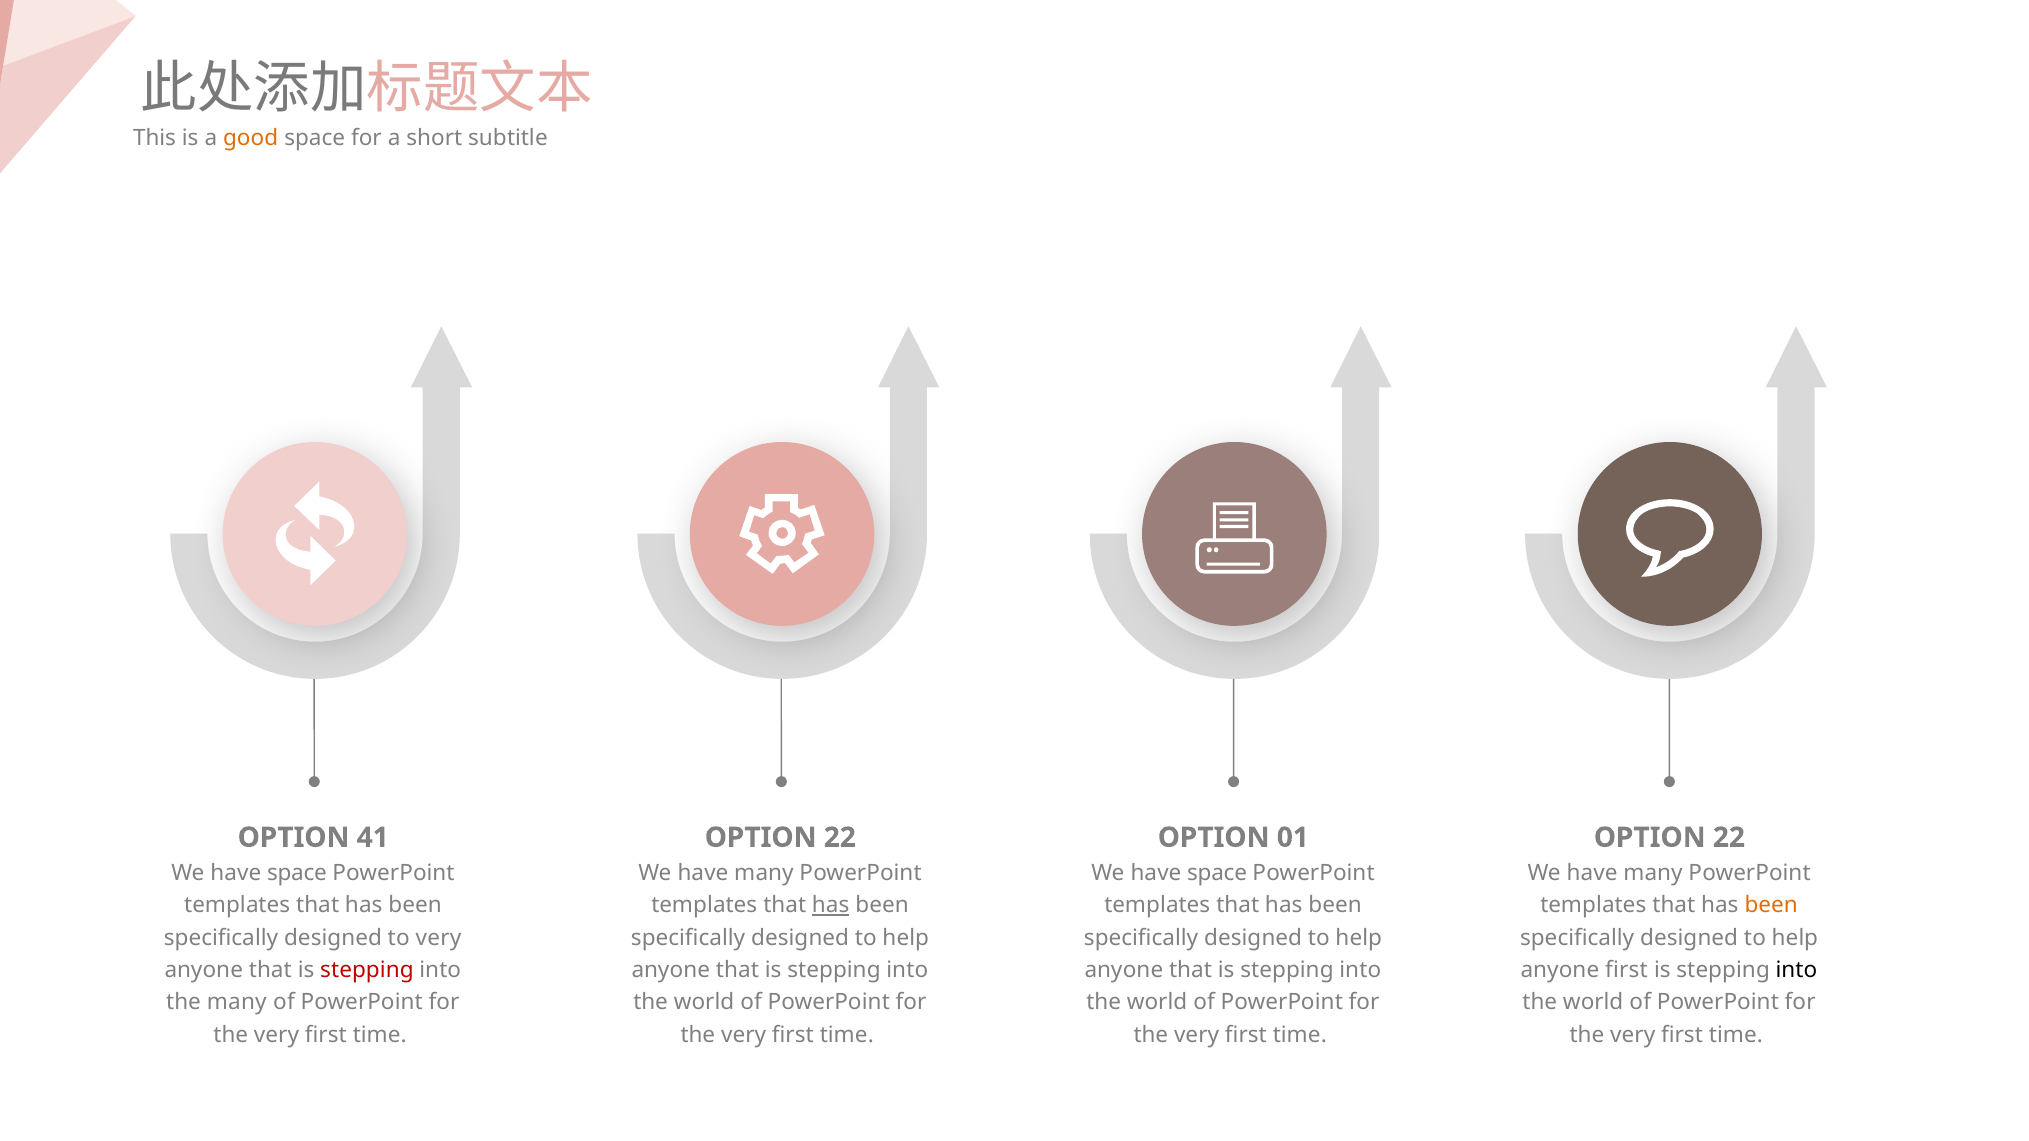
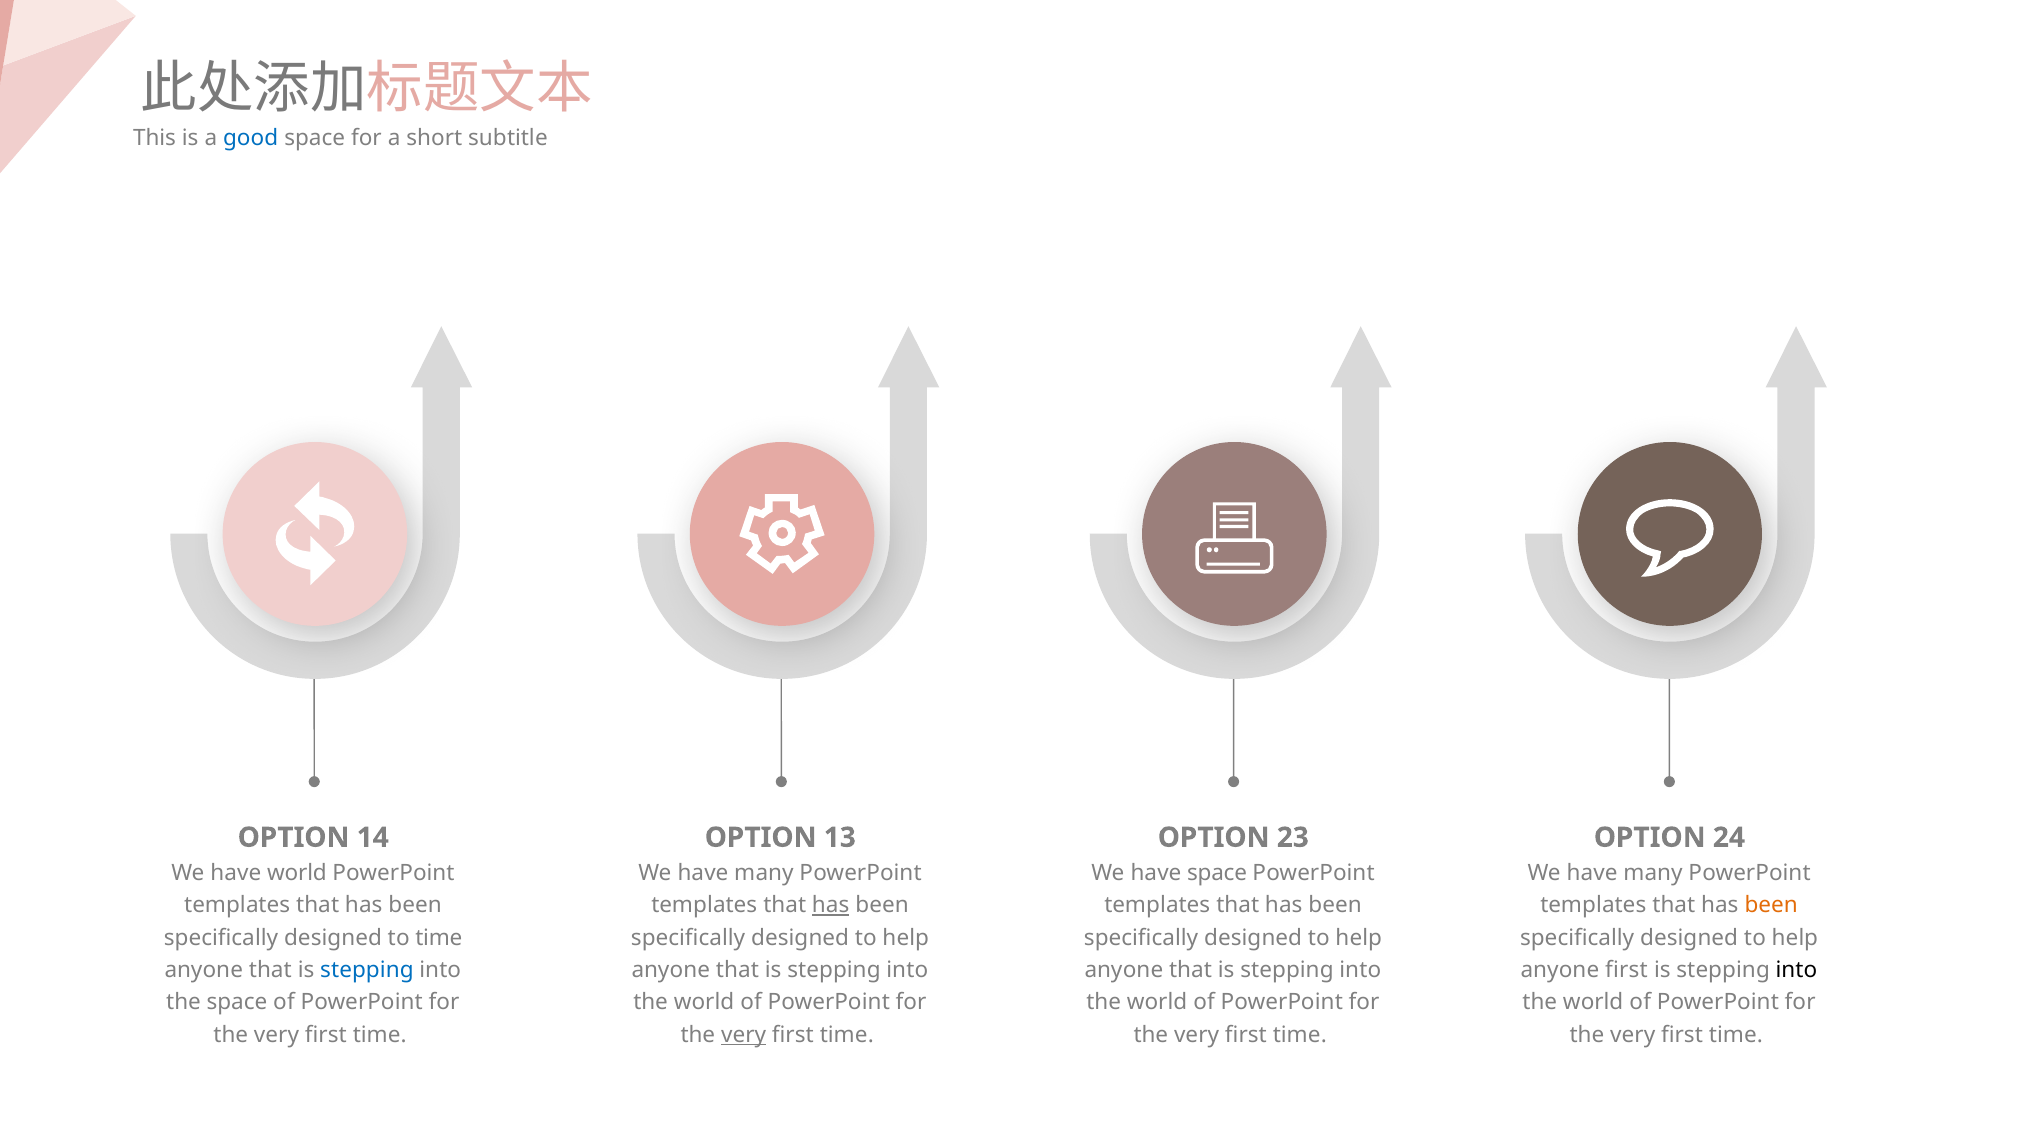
good colour: orange -> blue
41: 41 -> 14
22 at (840, 838): 22 -> 13
01: 01 -> 23
22 at (1729, 838): 22 -> 24
space at (297, 873): space -> world
to very: very -> time
stepping at (367, 970) colour: red -> blue
the many: many -> space
very at (744, 1035) underline: none -> present
